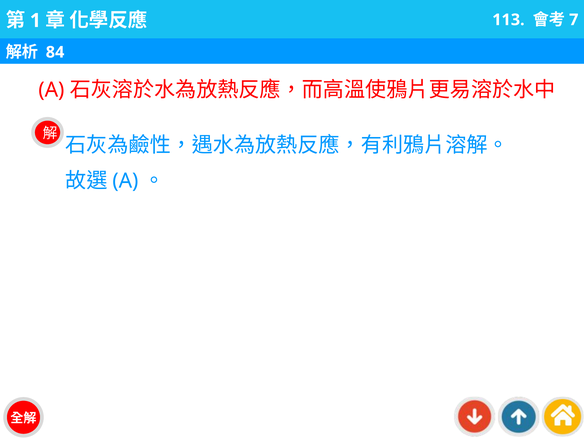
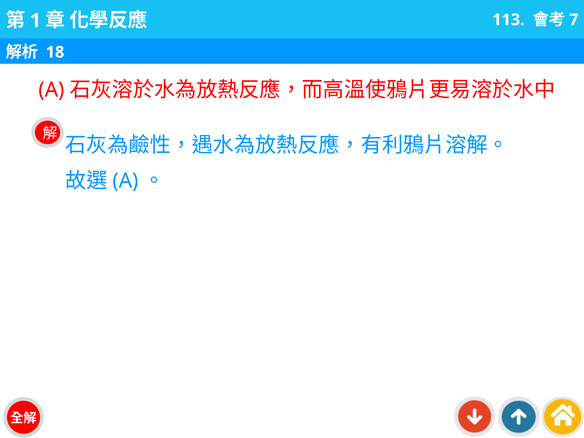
84: 84 -> 18
